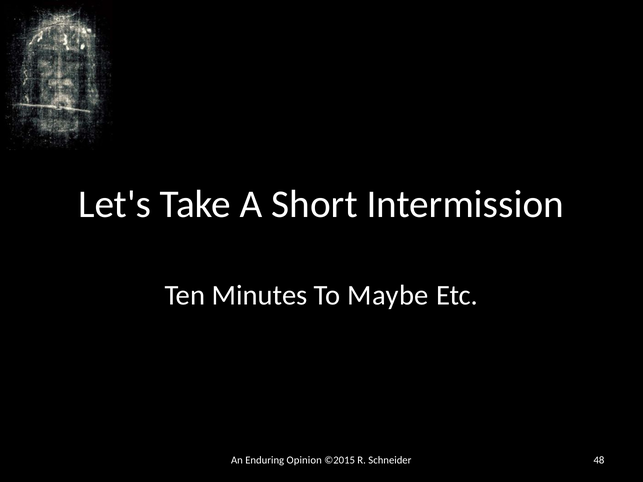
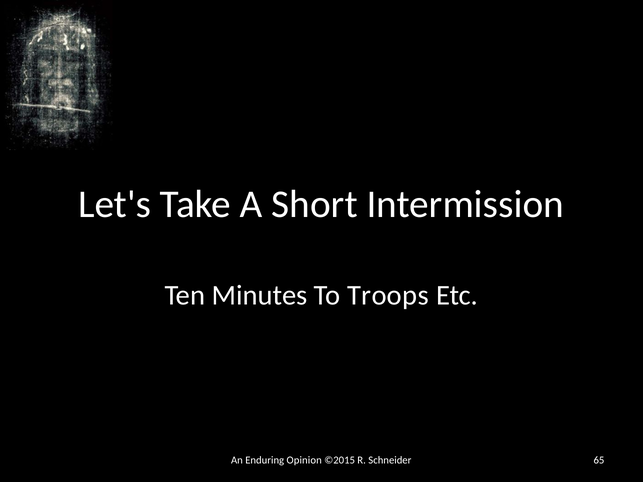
Maybe: Maybe -> Troops
48: 48 -> 65
